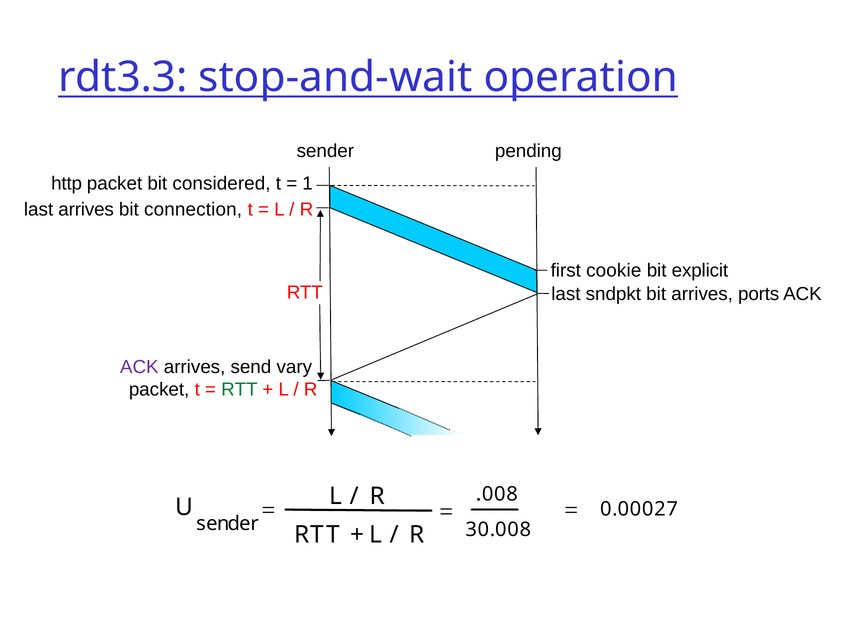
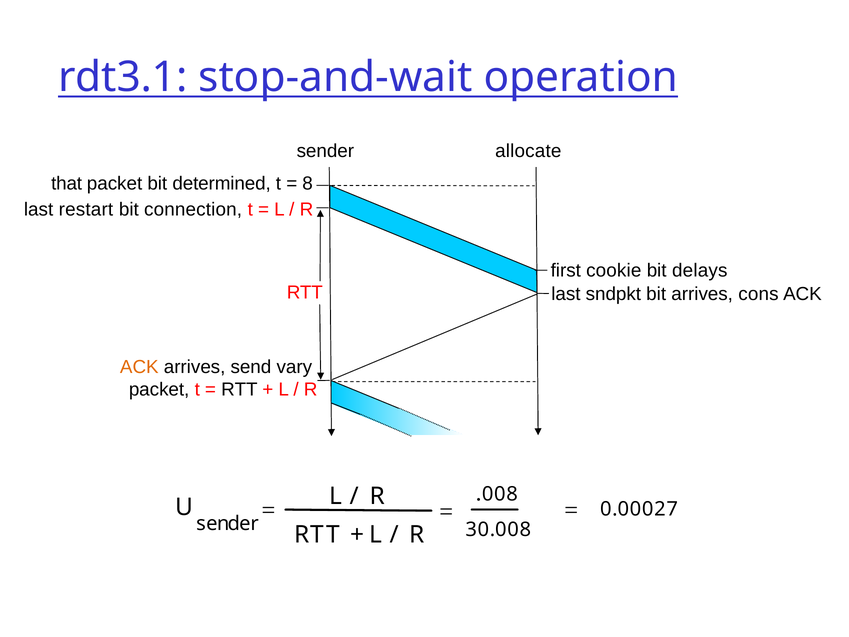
rdt3.3: rdt3.3 -> rdt3.1
pending: pending -> allocate
http: http -> that
considered: considered -> determined
1: 1 -> 8
last arrives: arrives -> restart
explicit: explicit -> delays
ports: ports -> cons
ACK at (139, 367) colour: purple -> orange
RTT at (239, 389) colour: green -> black
